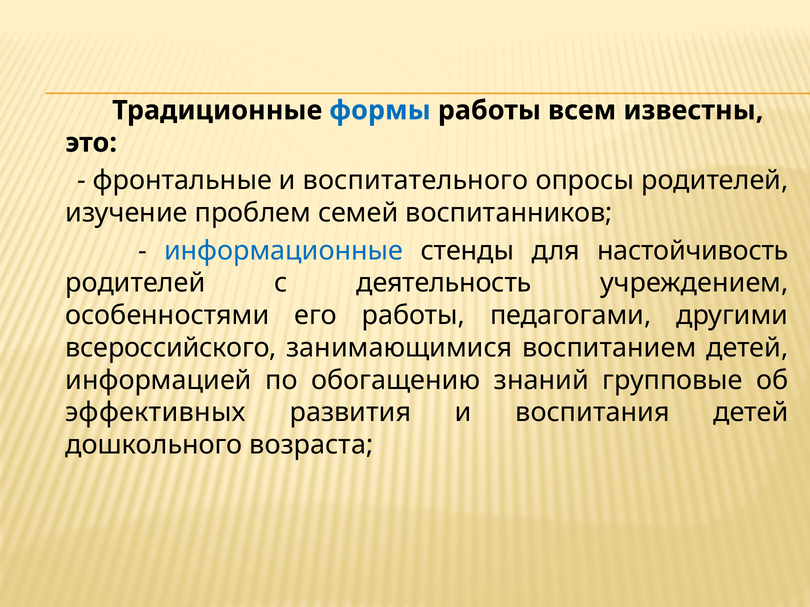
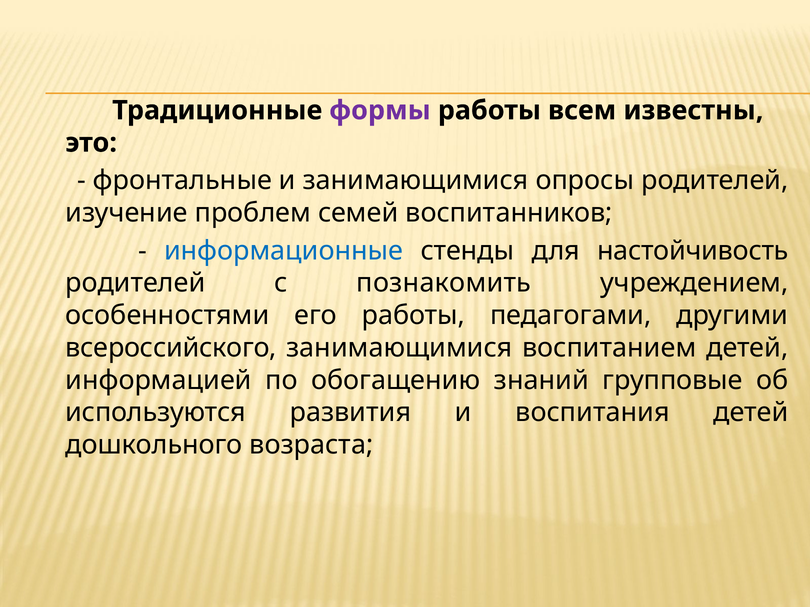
формы colour: blue -> purple
и воспитательного: воспитательного -> занимающимися
деятельность: деятельность -> познакомить
эффективных: эффективных -> используются
